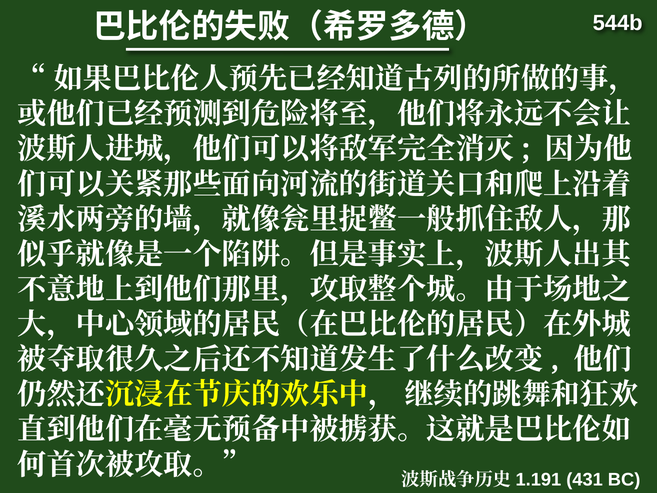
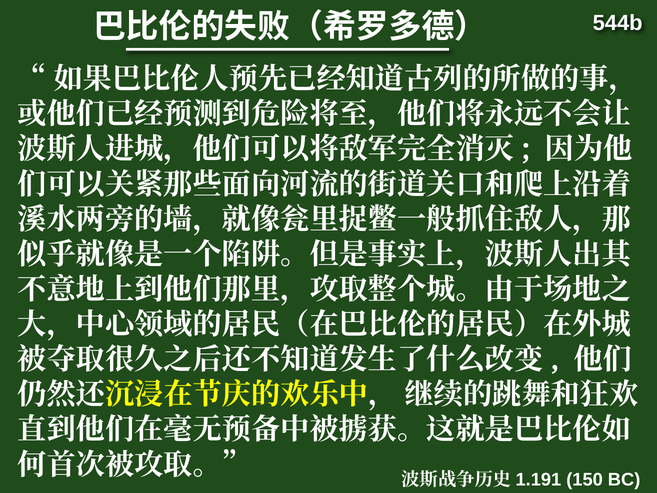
431: 431 -> 150
